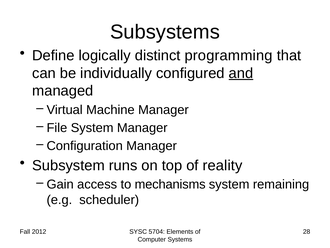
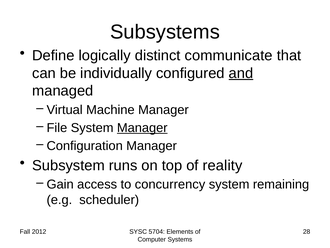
programming: programming -> communicate
Manager at (142, 128) underline: none -> present
mechanisms: mechanisms -> concurrency
